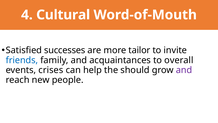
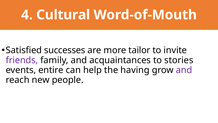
friends colour: blue -> purple
overall: overall -> stories
crises: crises -> entire
should: should -> having
